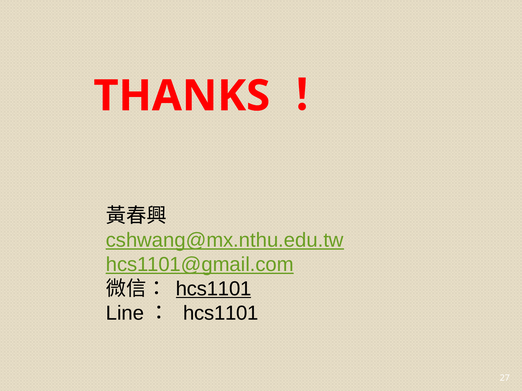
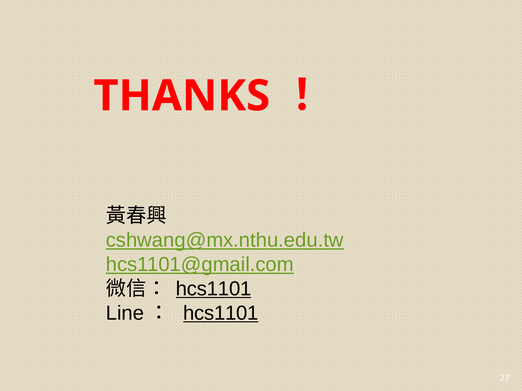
hcs1101 at (221, 314) underline: none -> present
